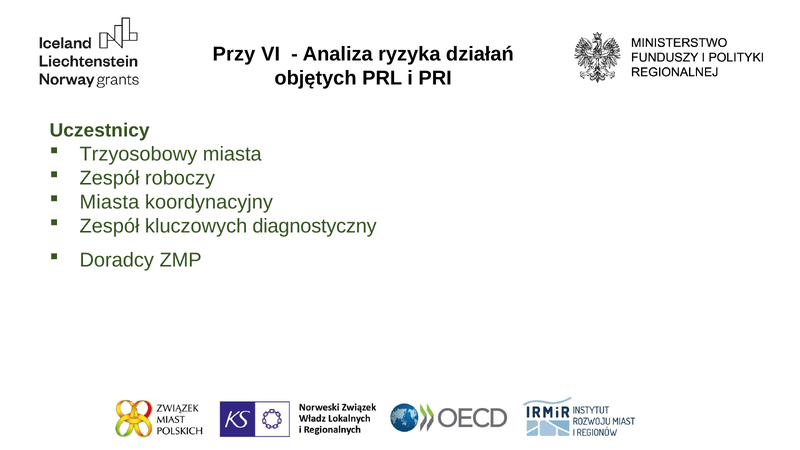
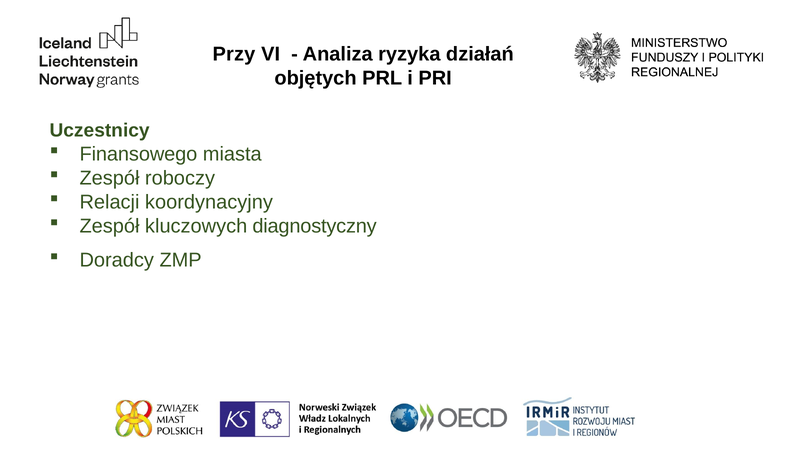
Trzyosobowy: Trzyosobowy -> Finansowego
Miasta at (109, 202): Miasta -> Relacji
